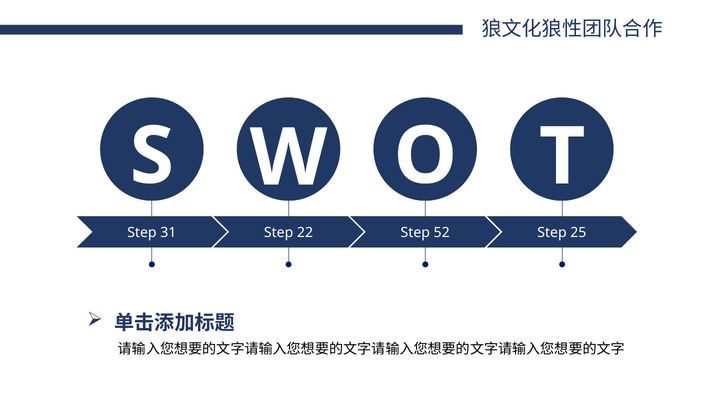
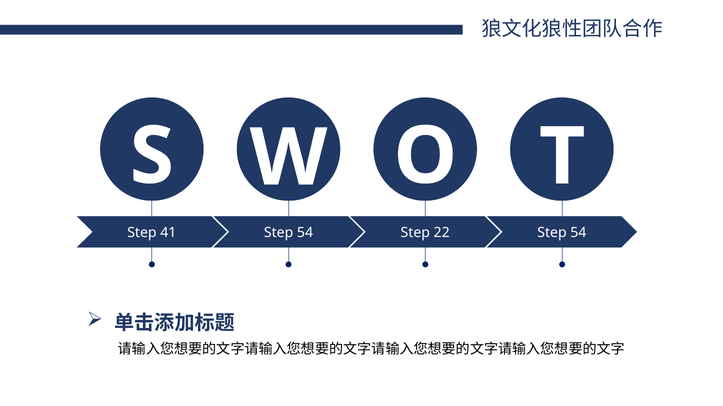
31: 31 -> 41
22 at (305, 233): 22 -> 54
52: 52 -> 22
25 at (578, 233): 25 -> 54
